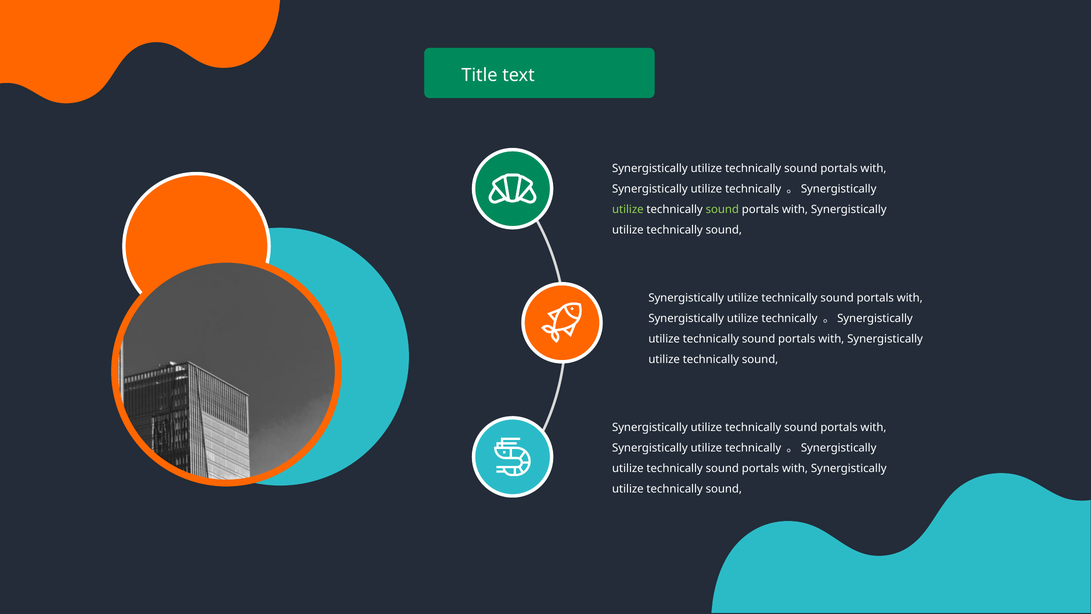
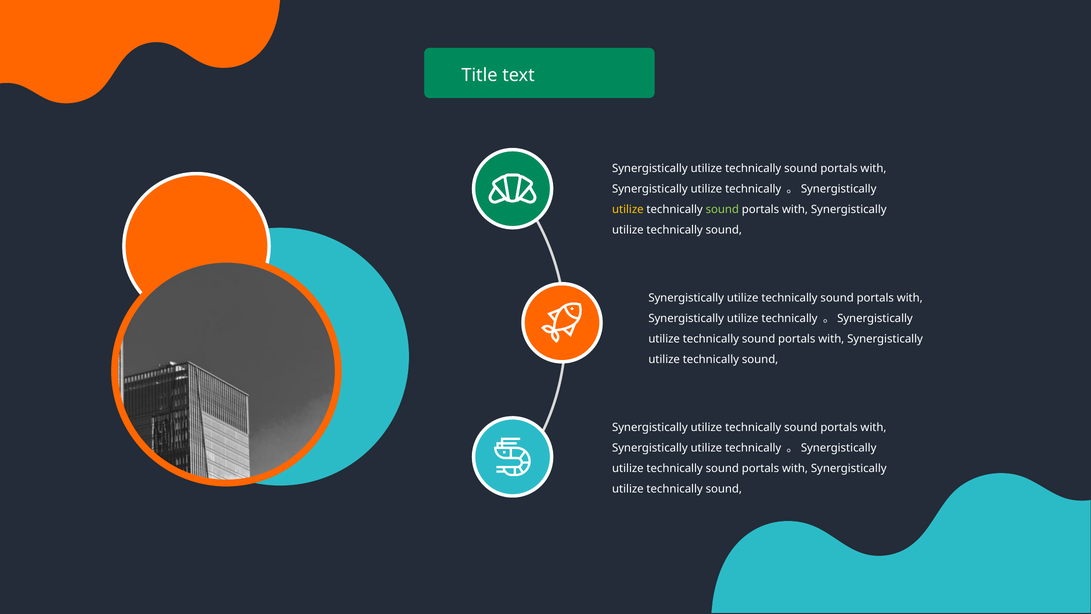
utilize at (628, 209) colour: light green -> yellow
